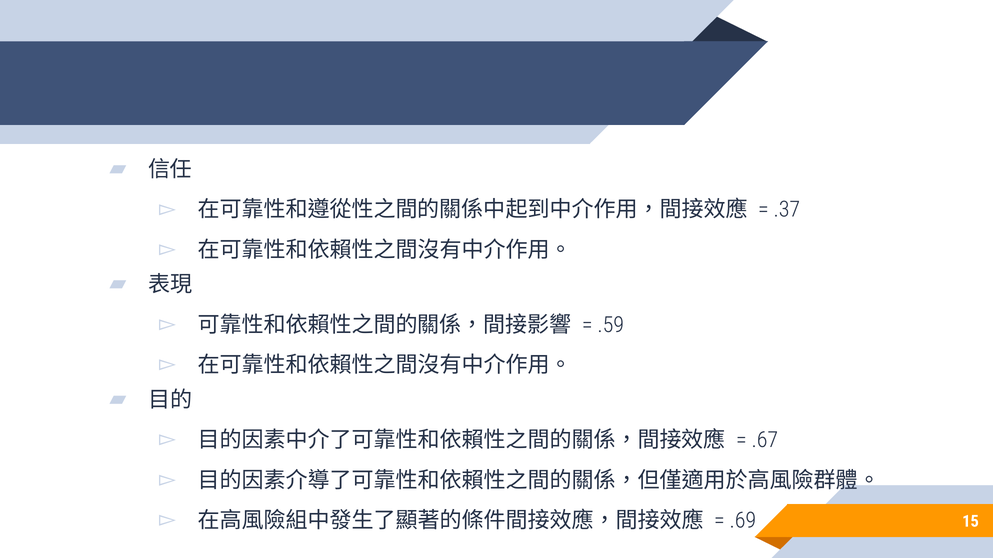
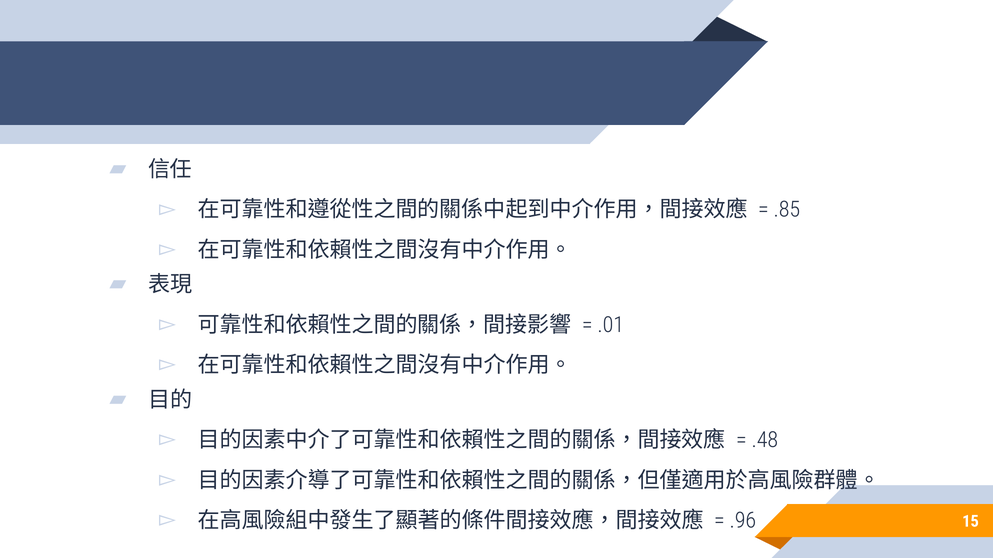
.37: .37 -> .85
.59: .59 -> .01
.67: .67 -> .48
.69: .69 -> .96
